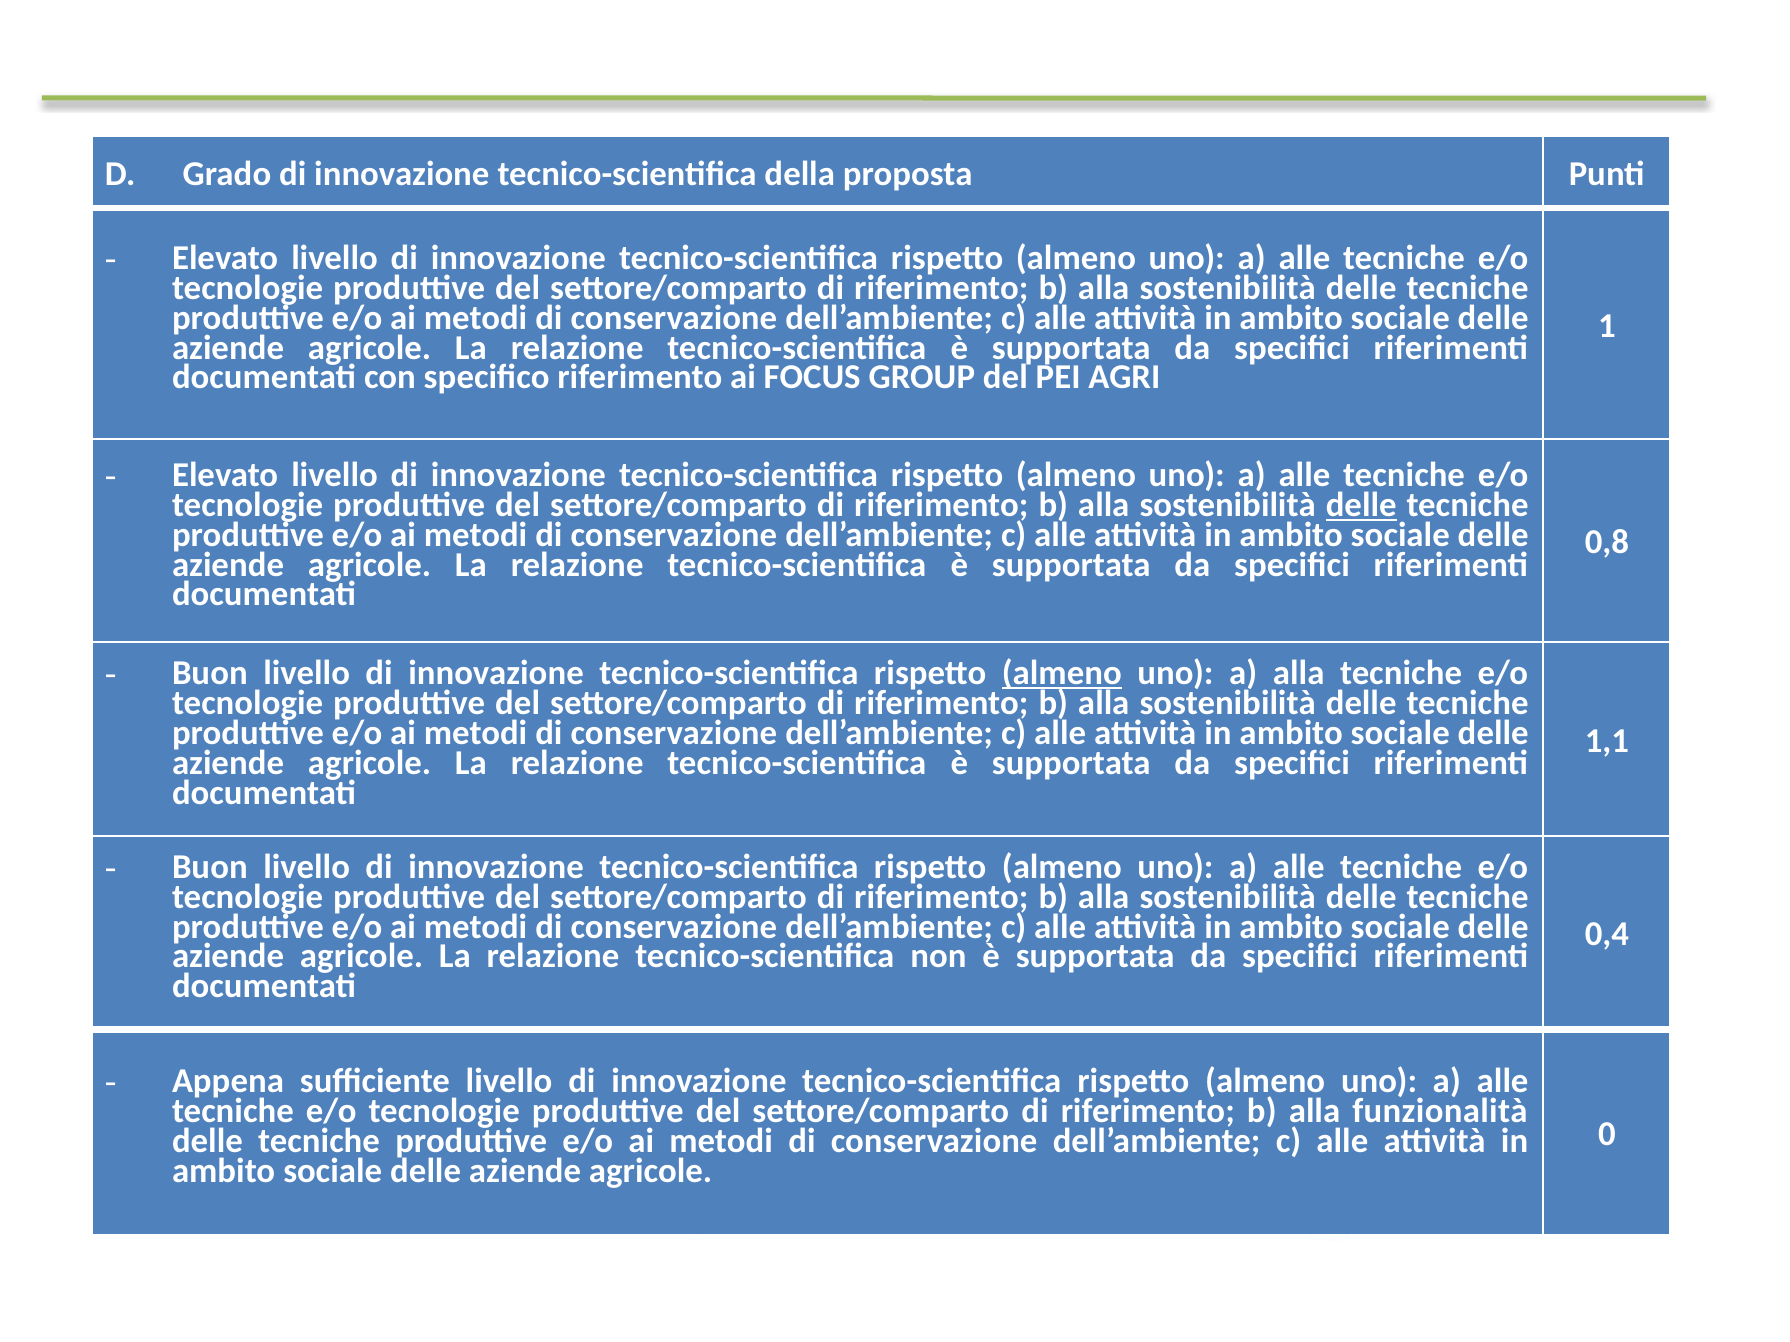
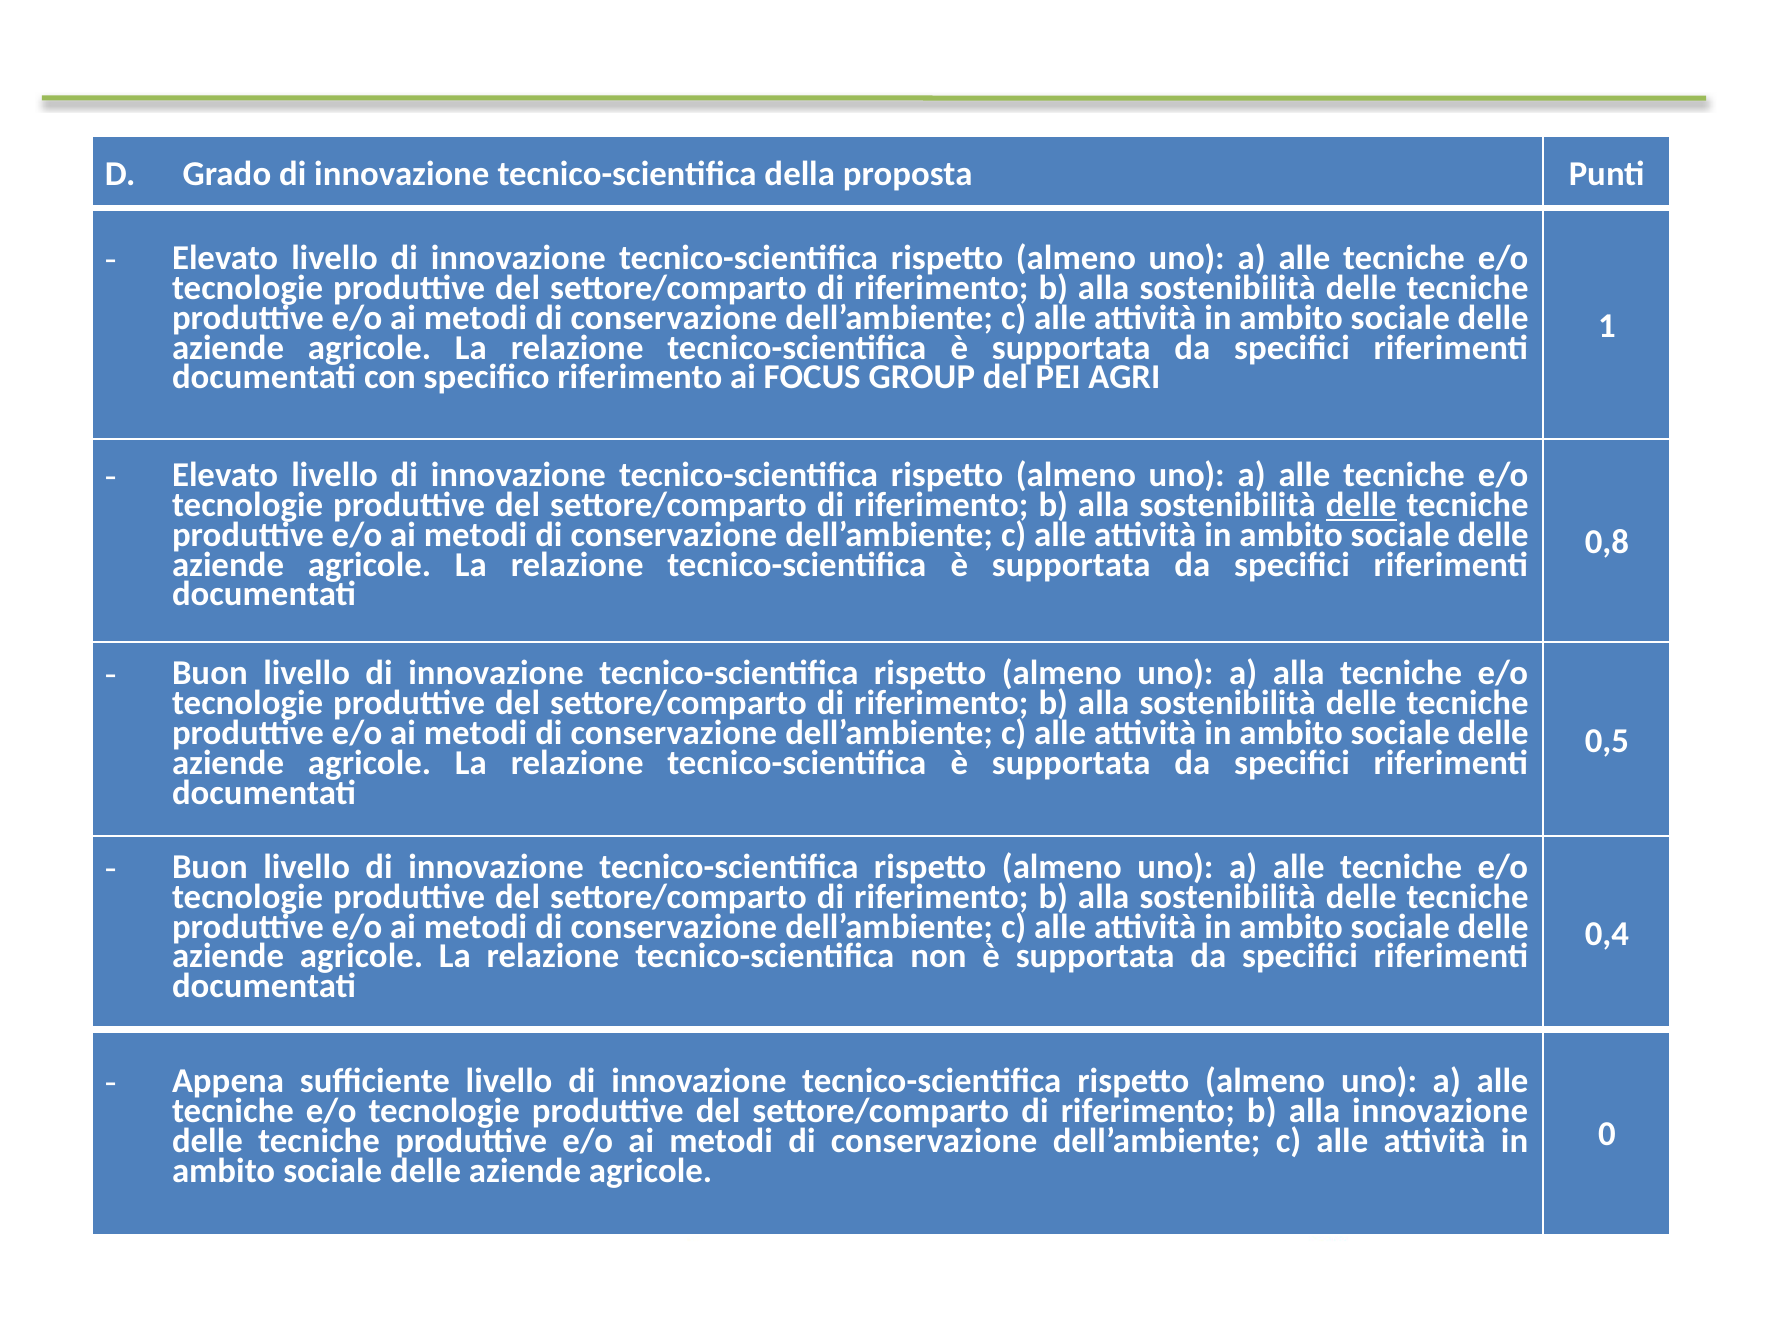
almeno at (1062, 674) underline: present -> none
1,1: 1,1 -> 0,5
alla funzionalità: funzionalità -> innovazione
